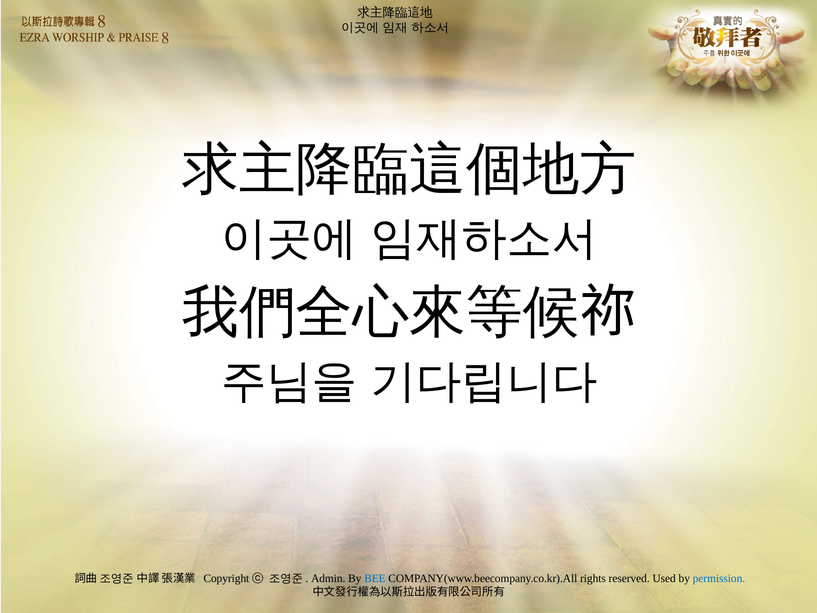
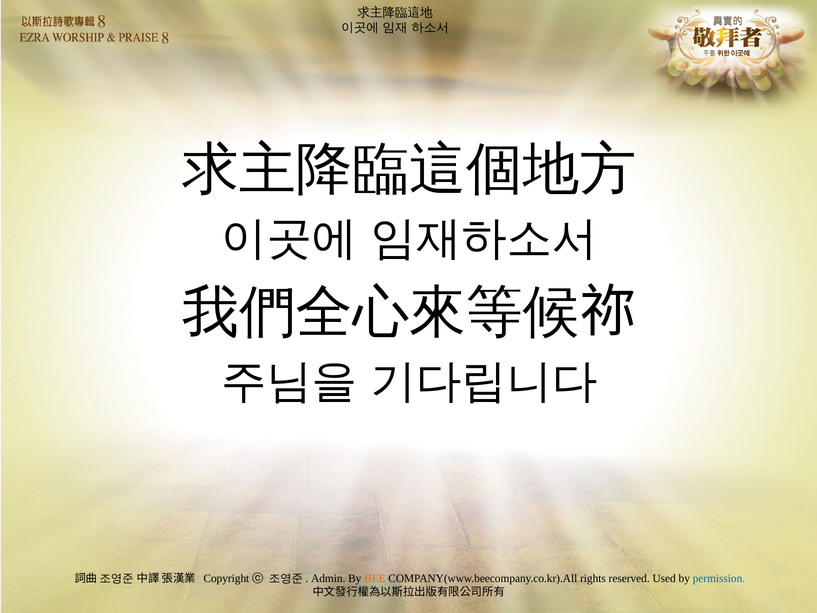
BEE colour: blue -> orange
